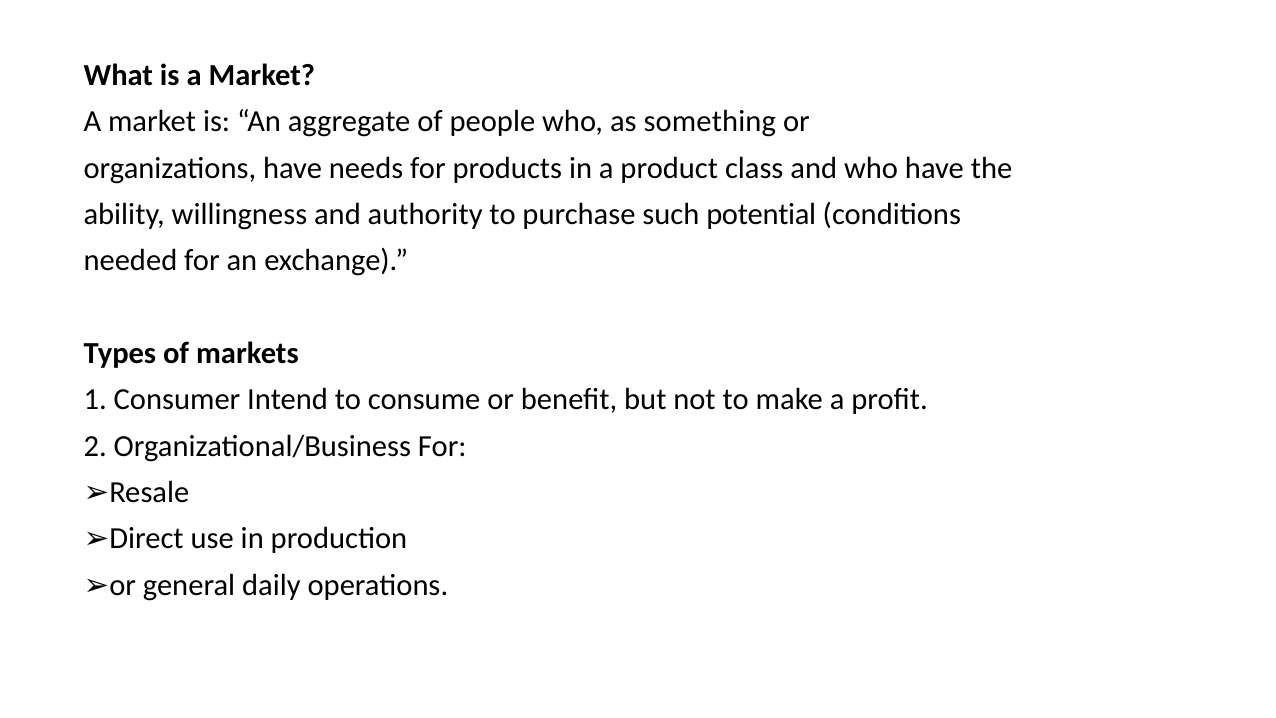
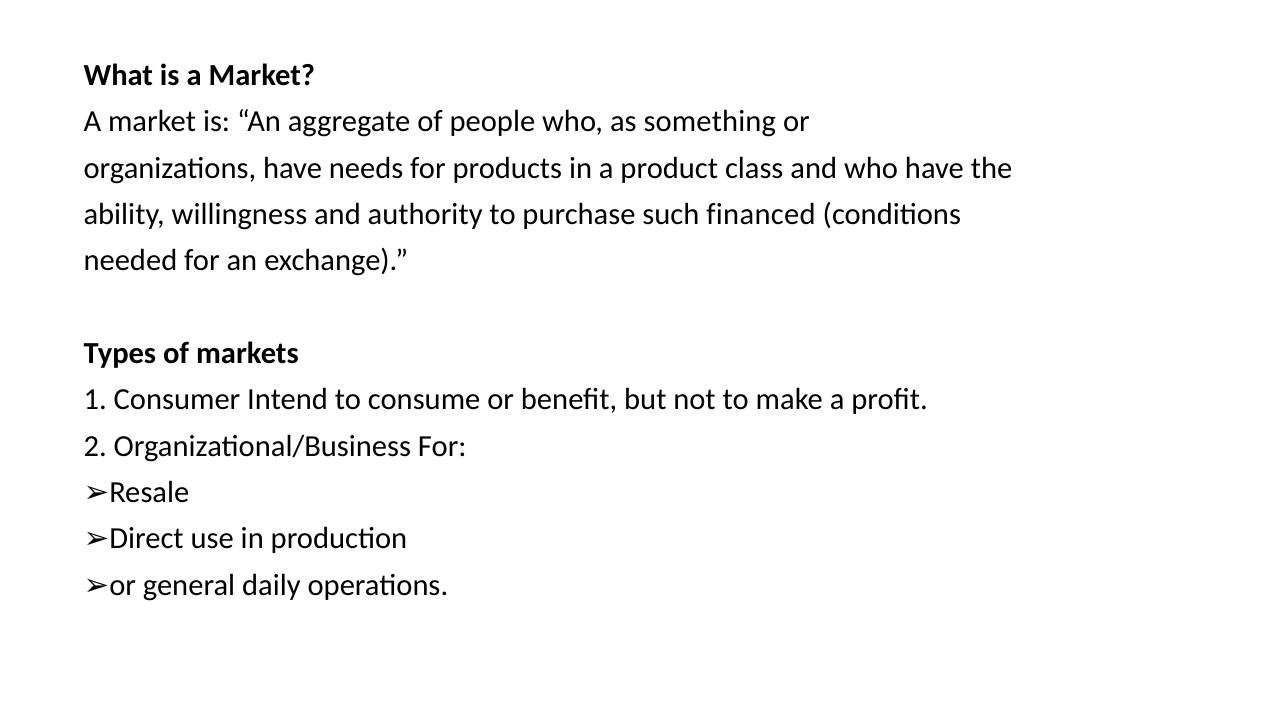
potential: potential -> financed
